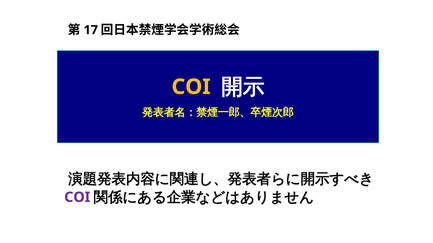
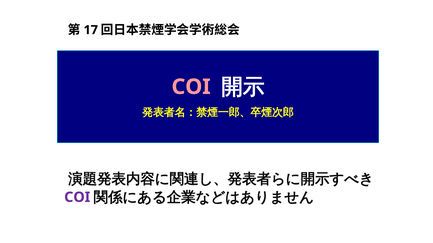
COI at (191, 87) colour: yellow -> pink
